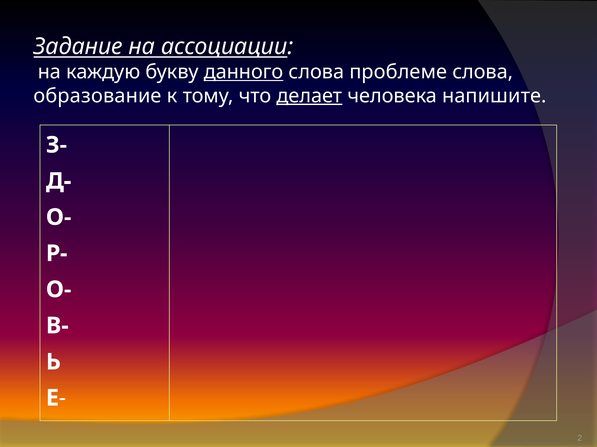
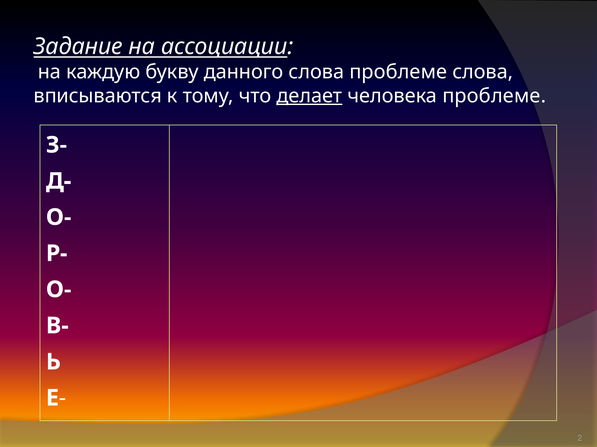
данного underline: present -> none
образование: образование -> вписываются
человека напишите: напишите -> проблеме
